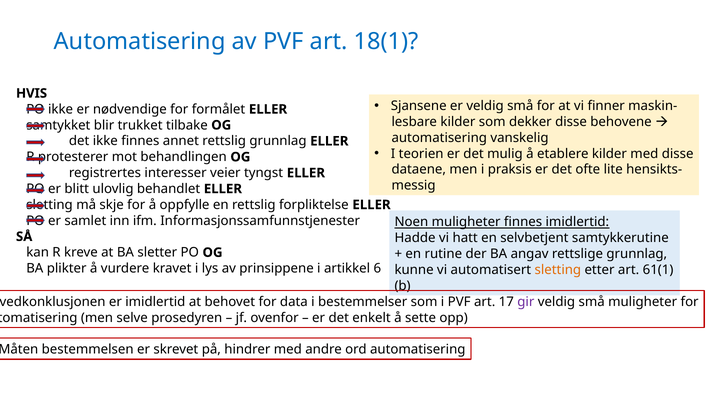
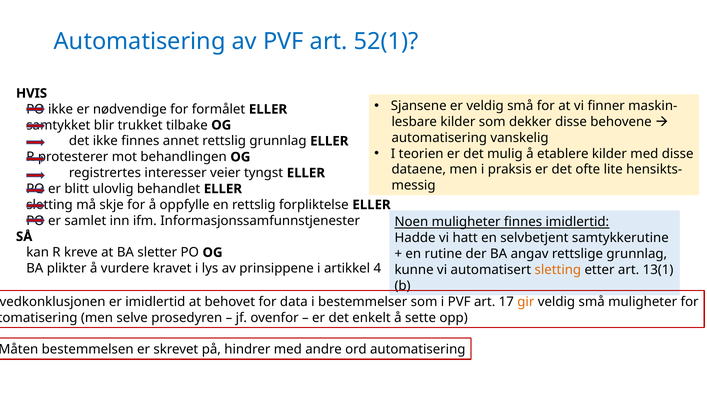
18(1: 18(1 -> 52(1
6: 6 -> 4
61(1: 61(1 -> 13(1
gir colour: purple -> orange
